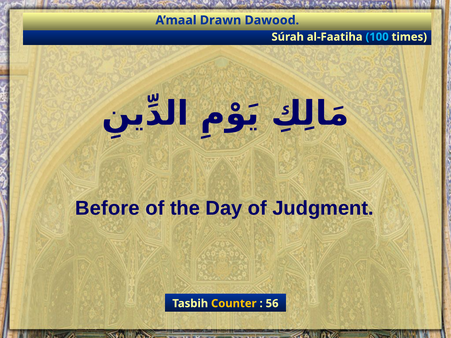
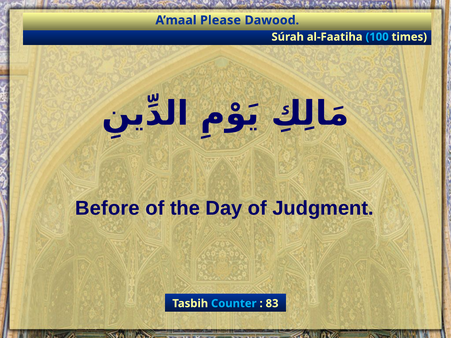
Drawn: Drawn -> Please
Counter colour: yellow -> light blue
56: 56 -> 83
